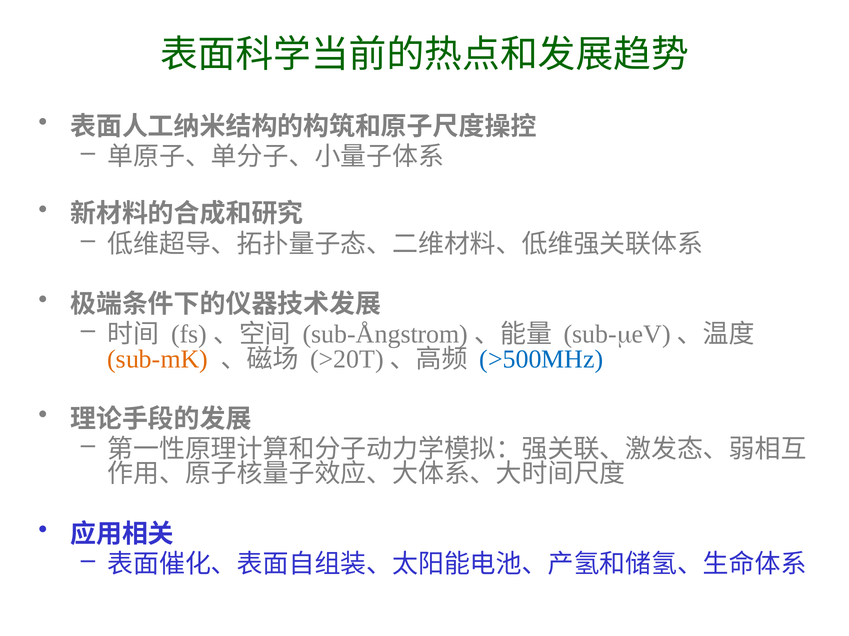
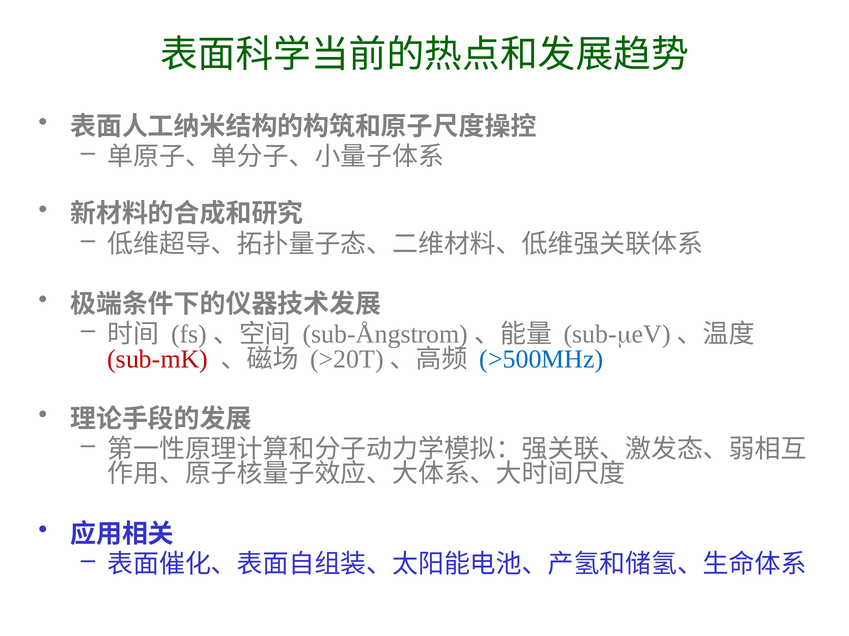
sub-mK colour: orange -> red
